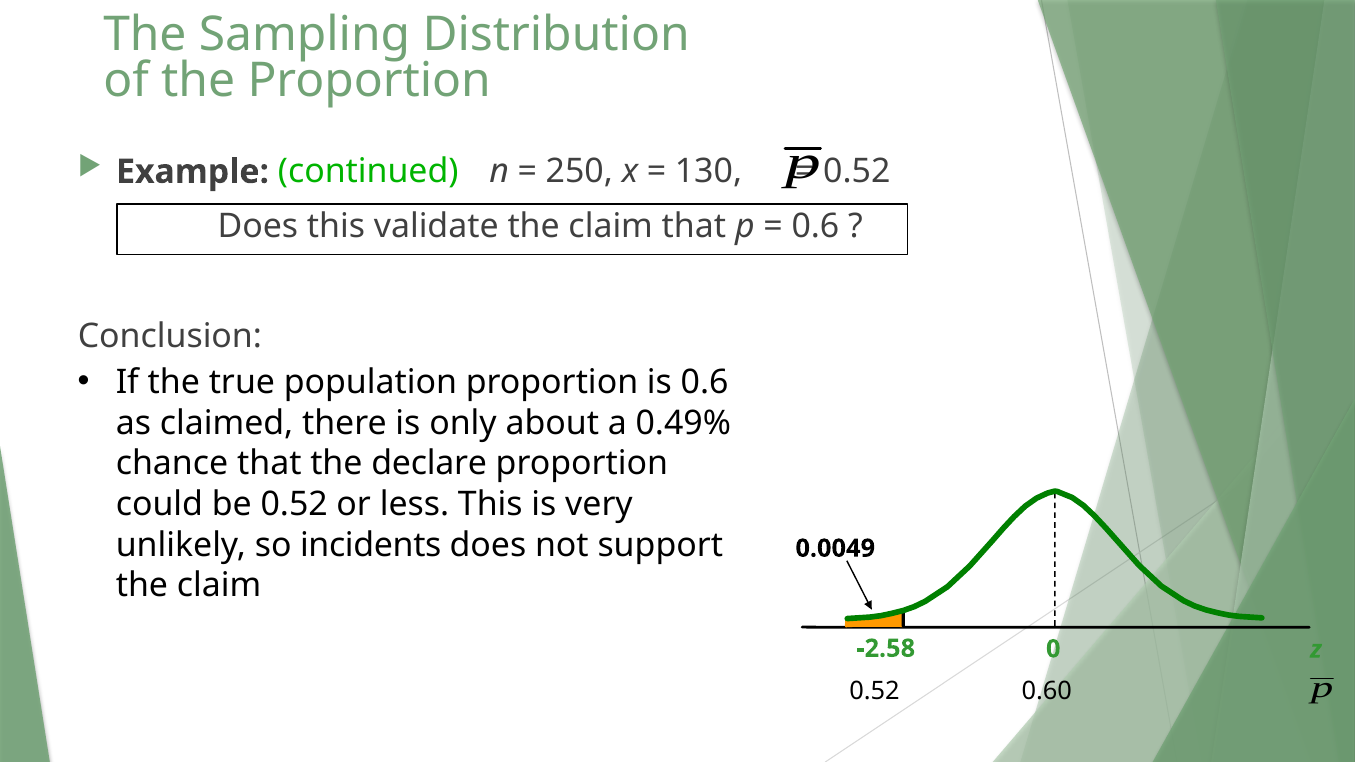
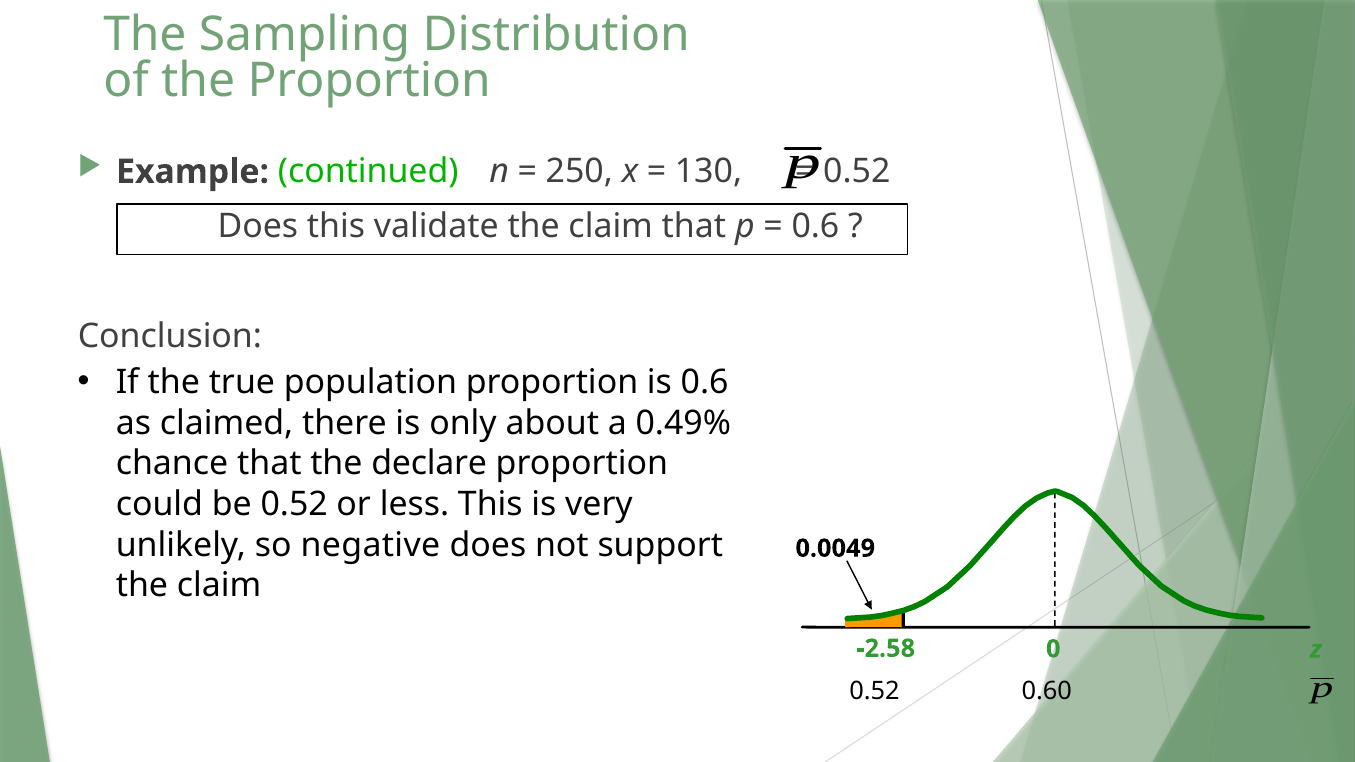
incidents: incidents -> negative
